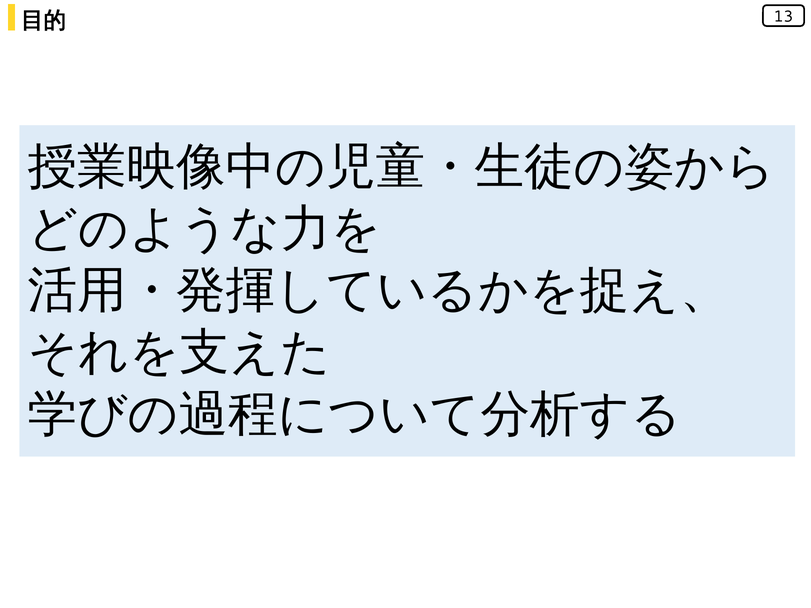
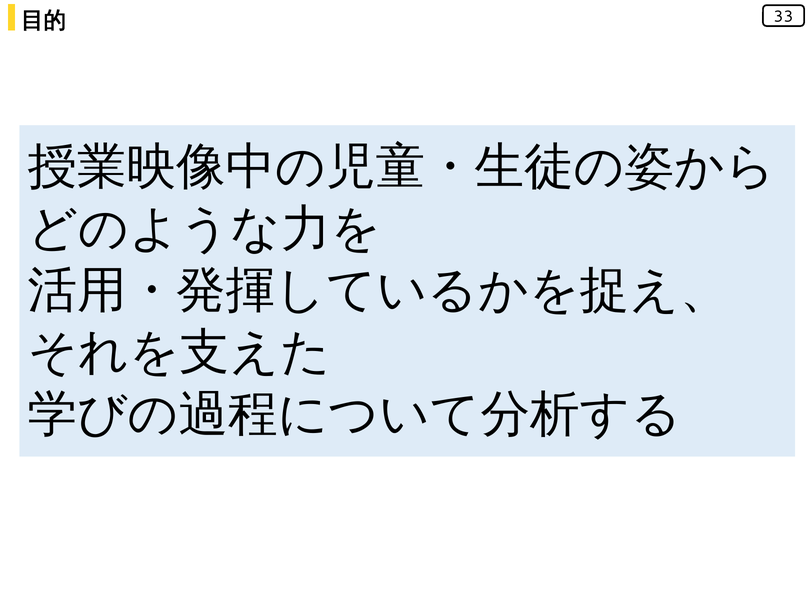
13: 13 -> 33
